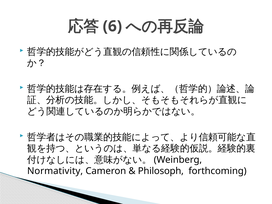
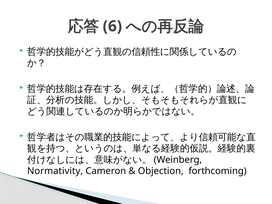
Philosoph: Philosoph -> Objection
